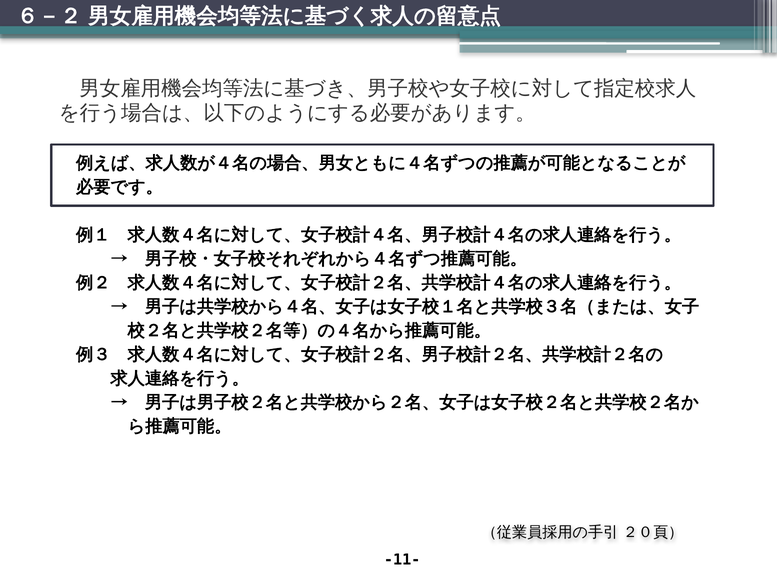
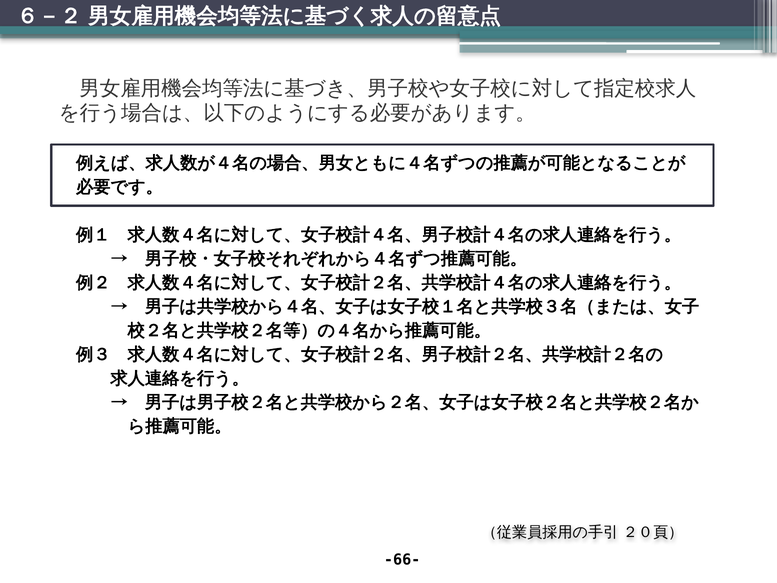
-11-: -11- -> -66-
